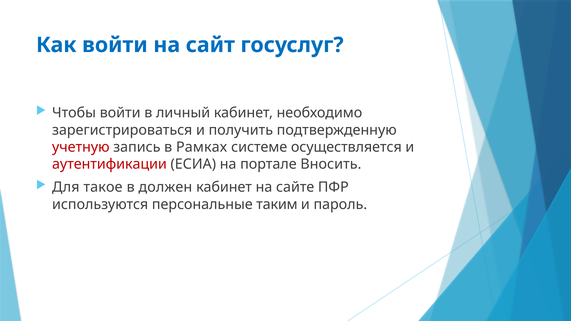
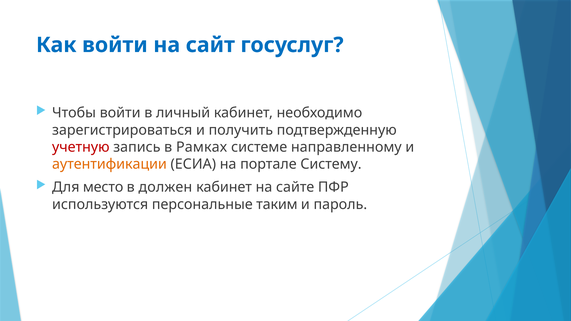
осуществляется: осуществляется -> направленному
аутентификации colour: red -> orange
Вносить: Вносить -> Систему
такое: такое -> место
